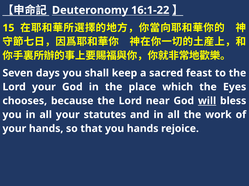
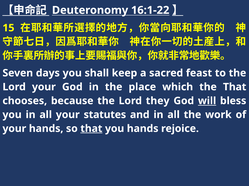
the Eyes: Eyes -> That
near: near -> they
that at (91, 129) underline: none -> present
